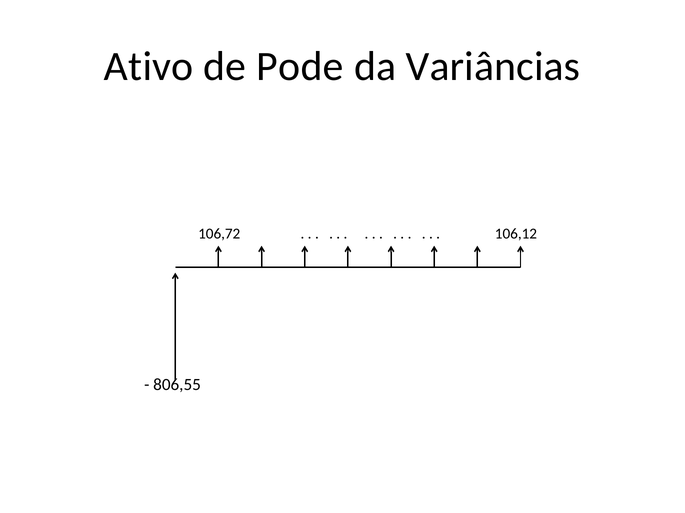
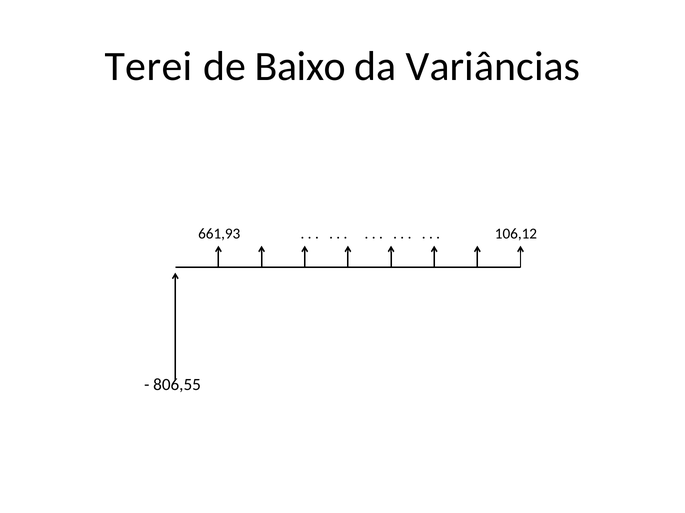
Ativo: Ativo -> Terei
Pode: Pode -> Baixo
106,72: 106,72 -> 661,93
